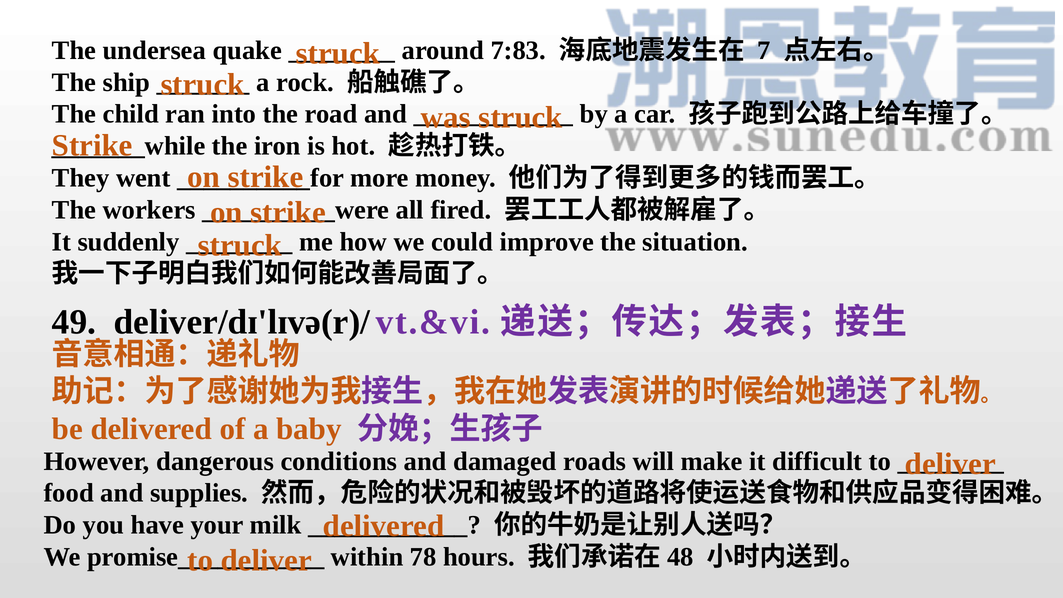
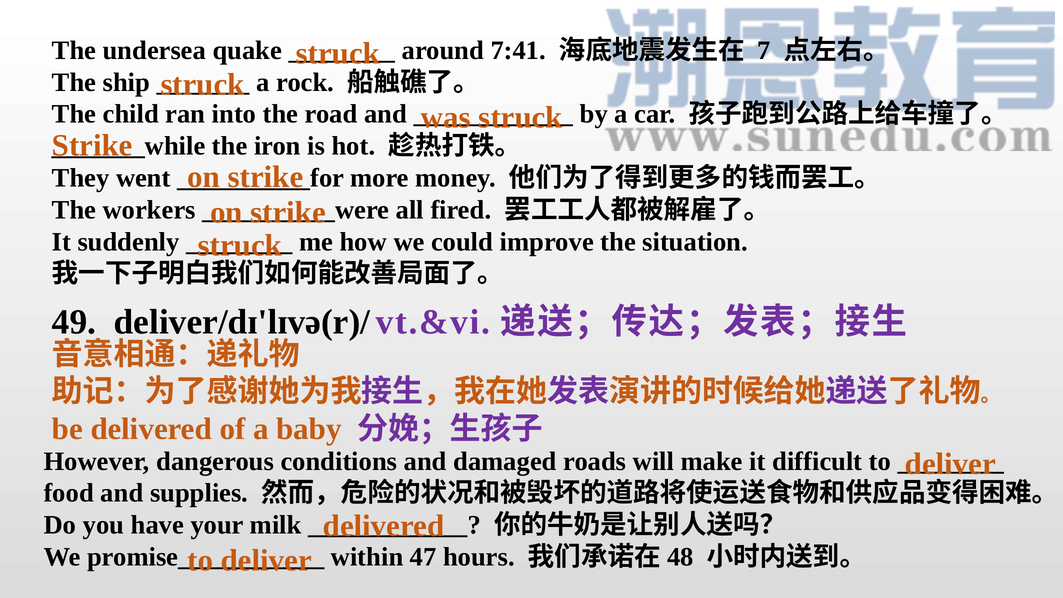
7:83: 7:83 -> 7:41
78: 78 -> 47
